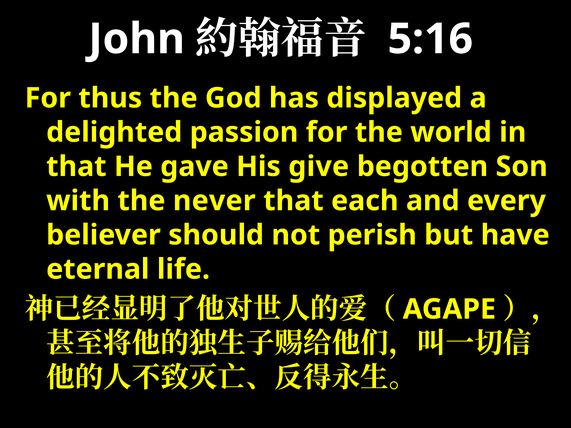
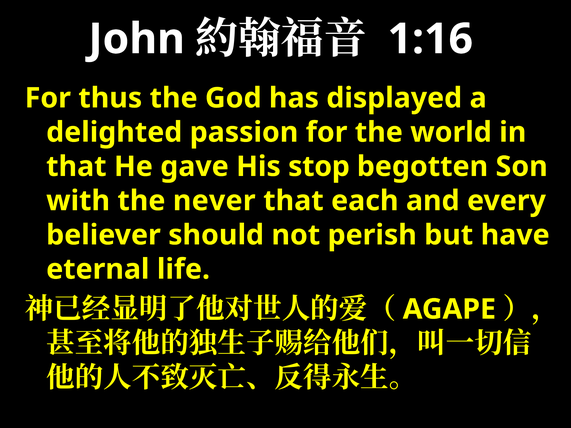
5:16: 5:16 -> 1:16
give: give -> stop
